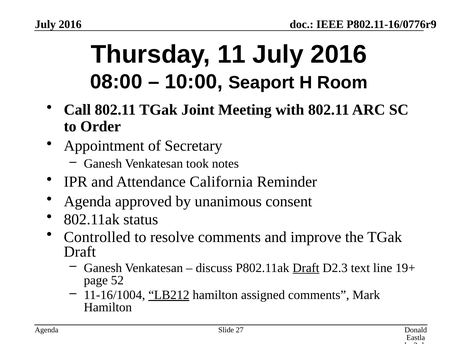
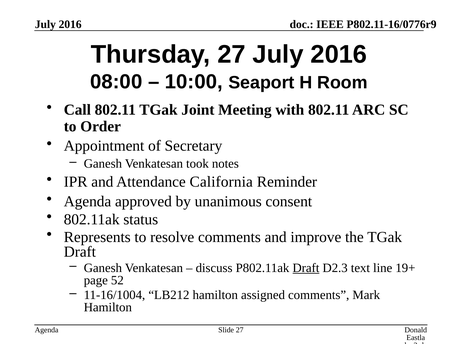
Thursday 11: 11 -> 27
Controlled: Controlled -> Represents
LB212 underline: present -> none
